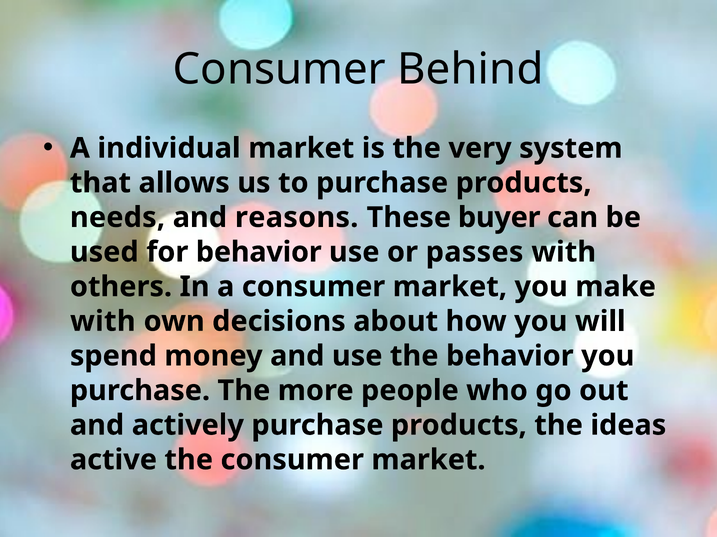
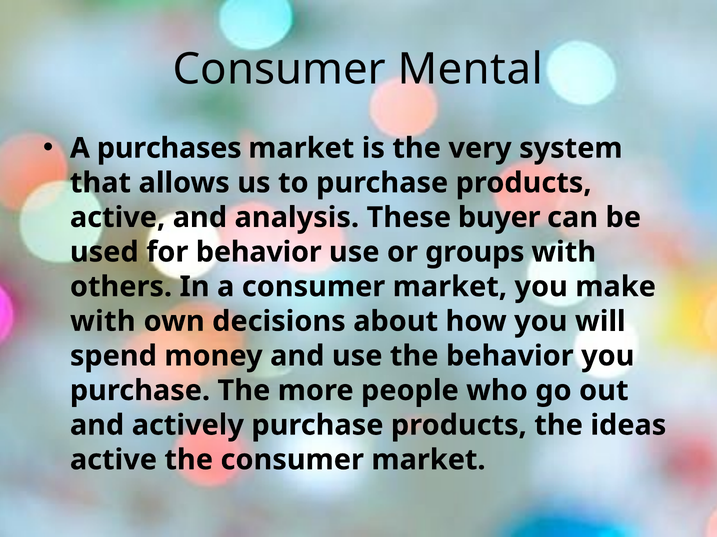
Behind: Behind -> Mental
individual: individual -> purchases
needs at (117, 218): needs -> active
reasons: reasons -> analysis
passes: passes -> groups
